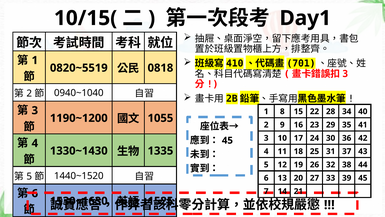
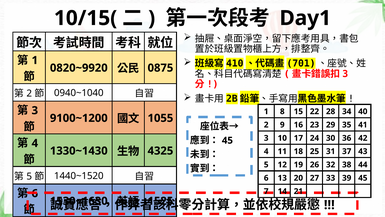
0820~5519: 0820~5519 -> 0820~9920
0818: 0818 -> 0875
1190~1200: 1190~1200 -> 9100~1200
1335: 1335 -> 4325
